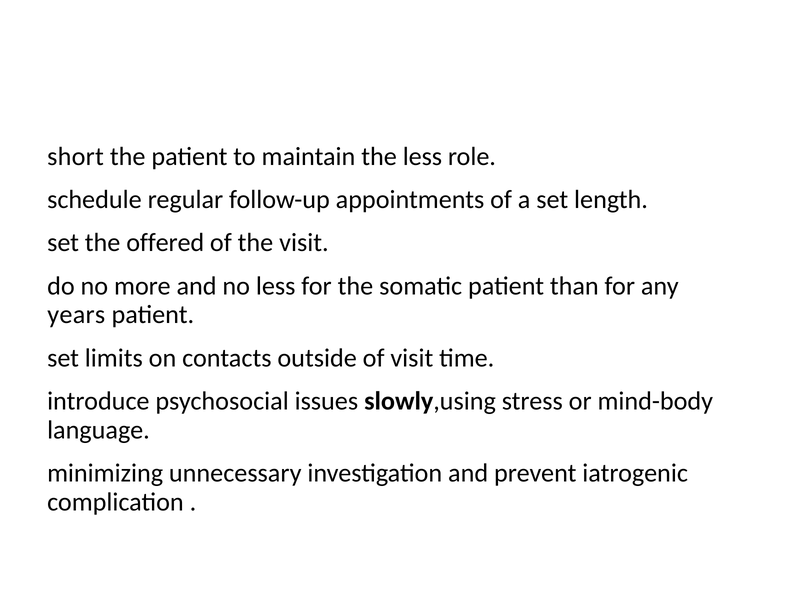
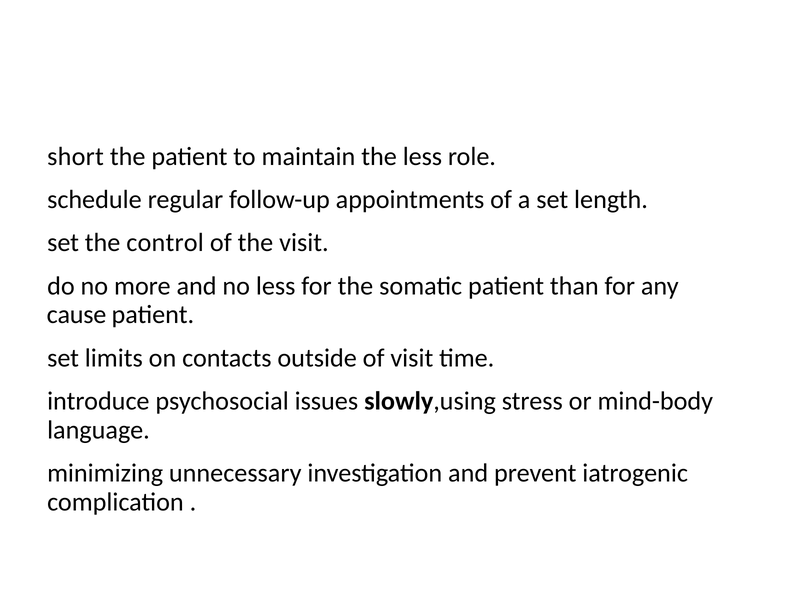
offered: offered -> control
years: years -> cause
